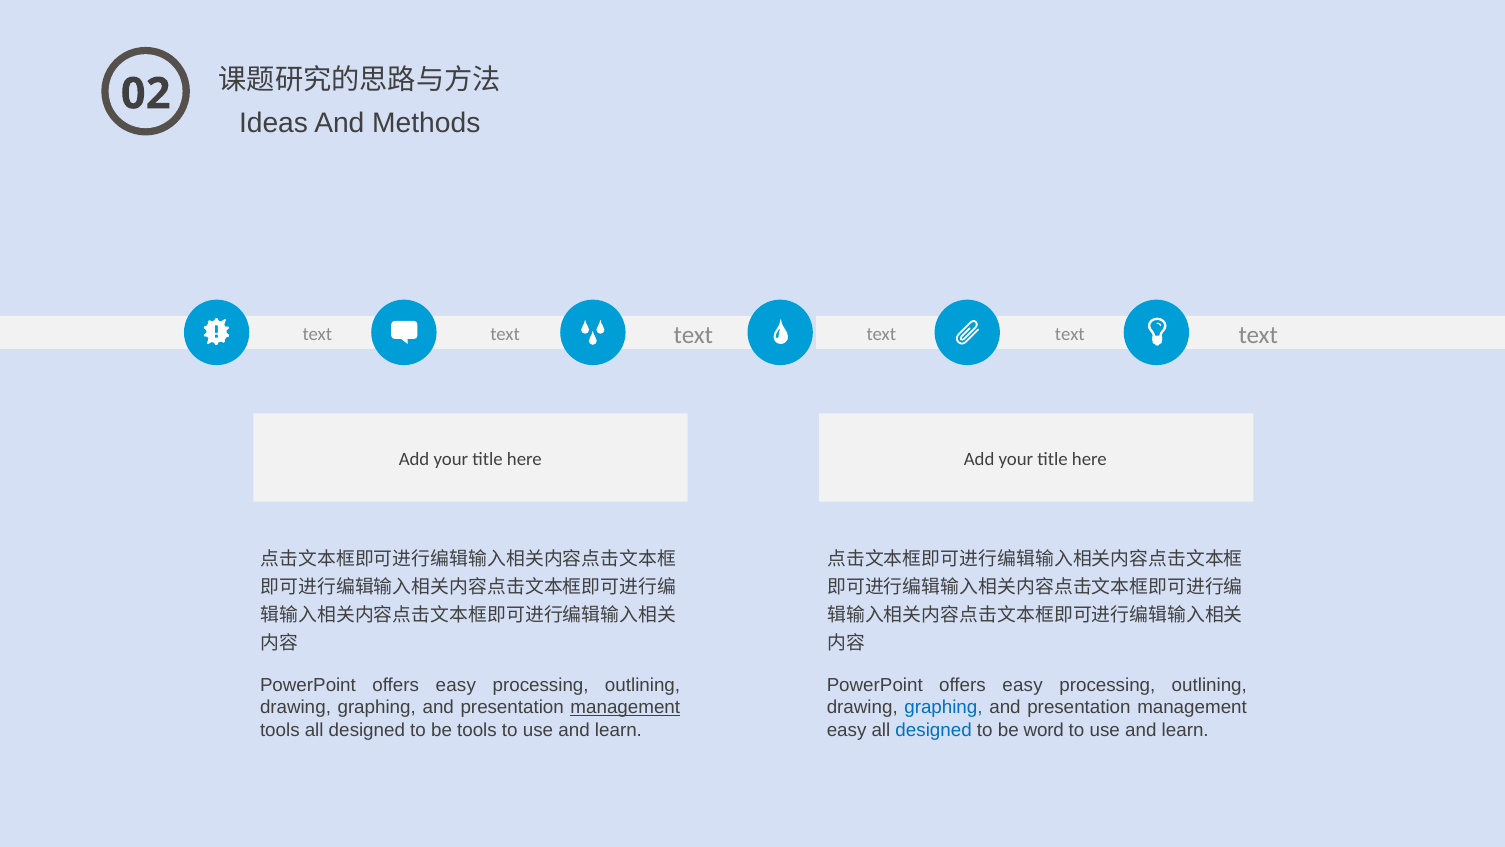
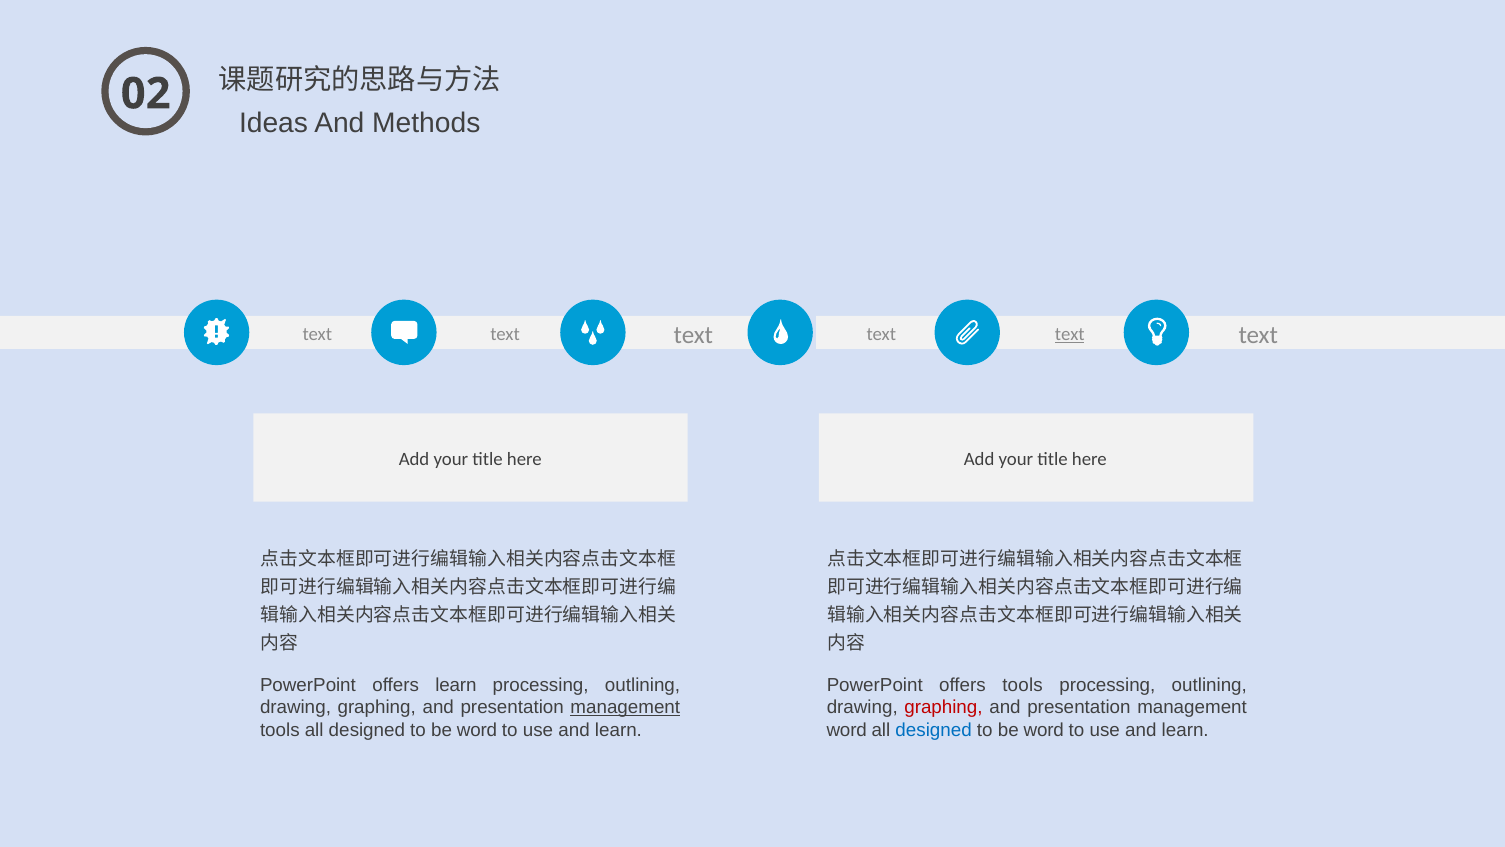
text at (1070, 335) underline: none -> present
easy at (456, 685): easy -> learn
easy at (1023, 685): easy -> tools
graphing at (943, 707) colour: blue -> red
tools at (477, 730): tools -> word
easy at (847, 730): easy -> word
